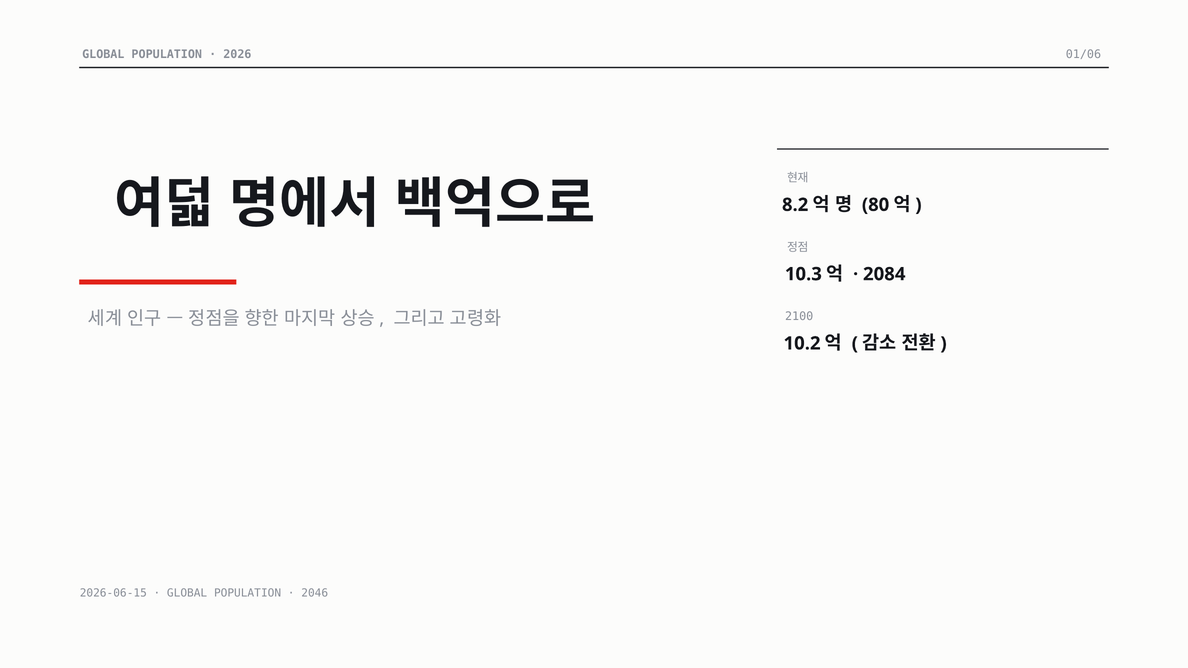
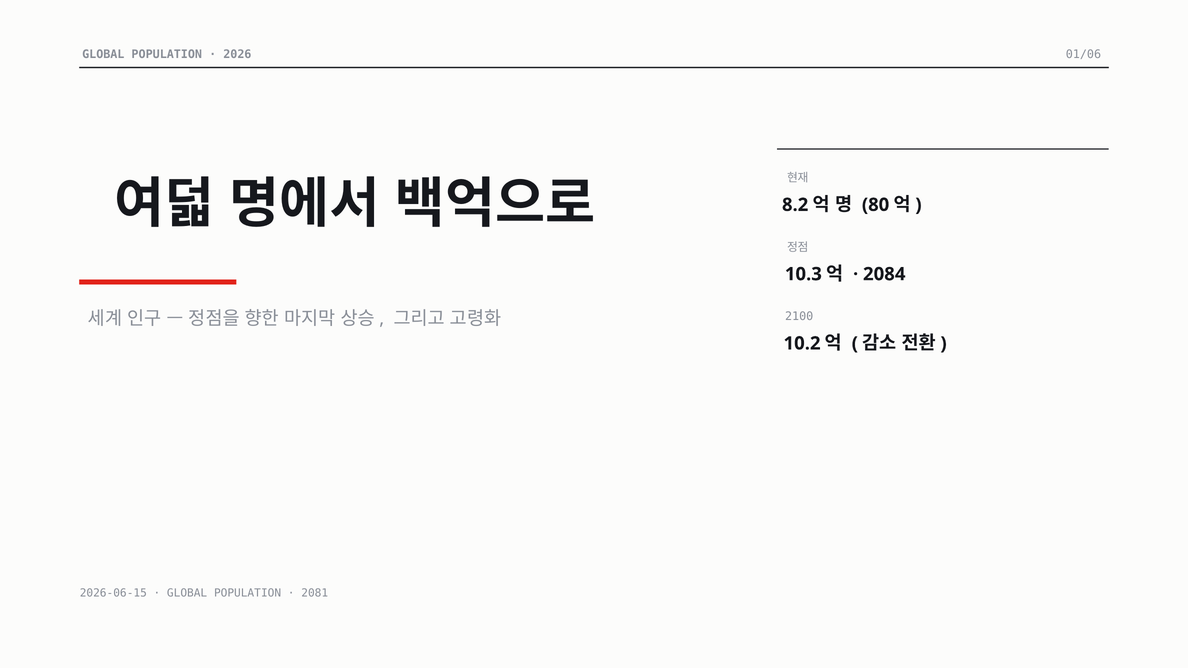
2046: 2046 -> 2081
